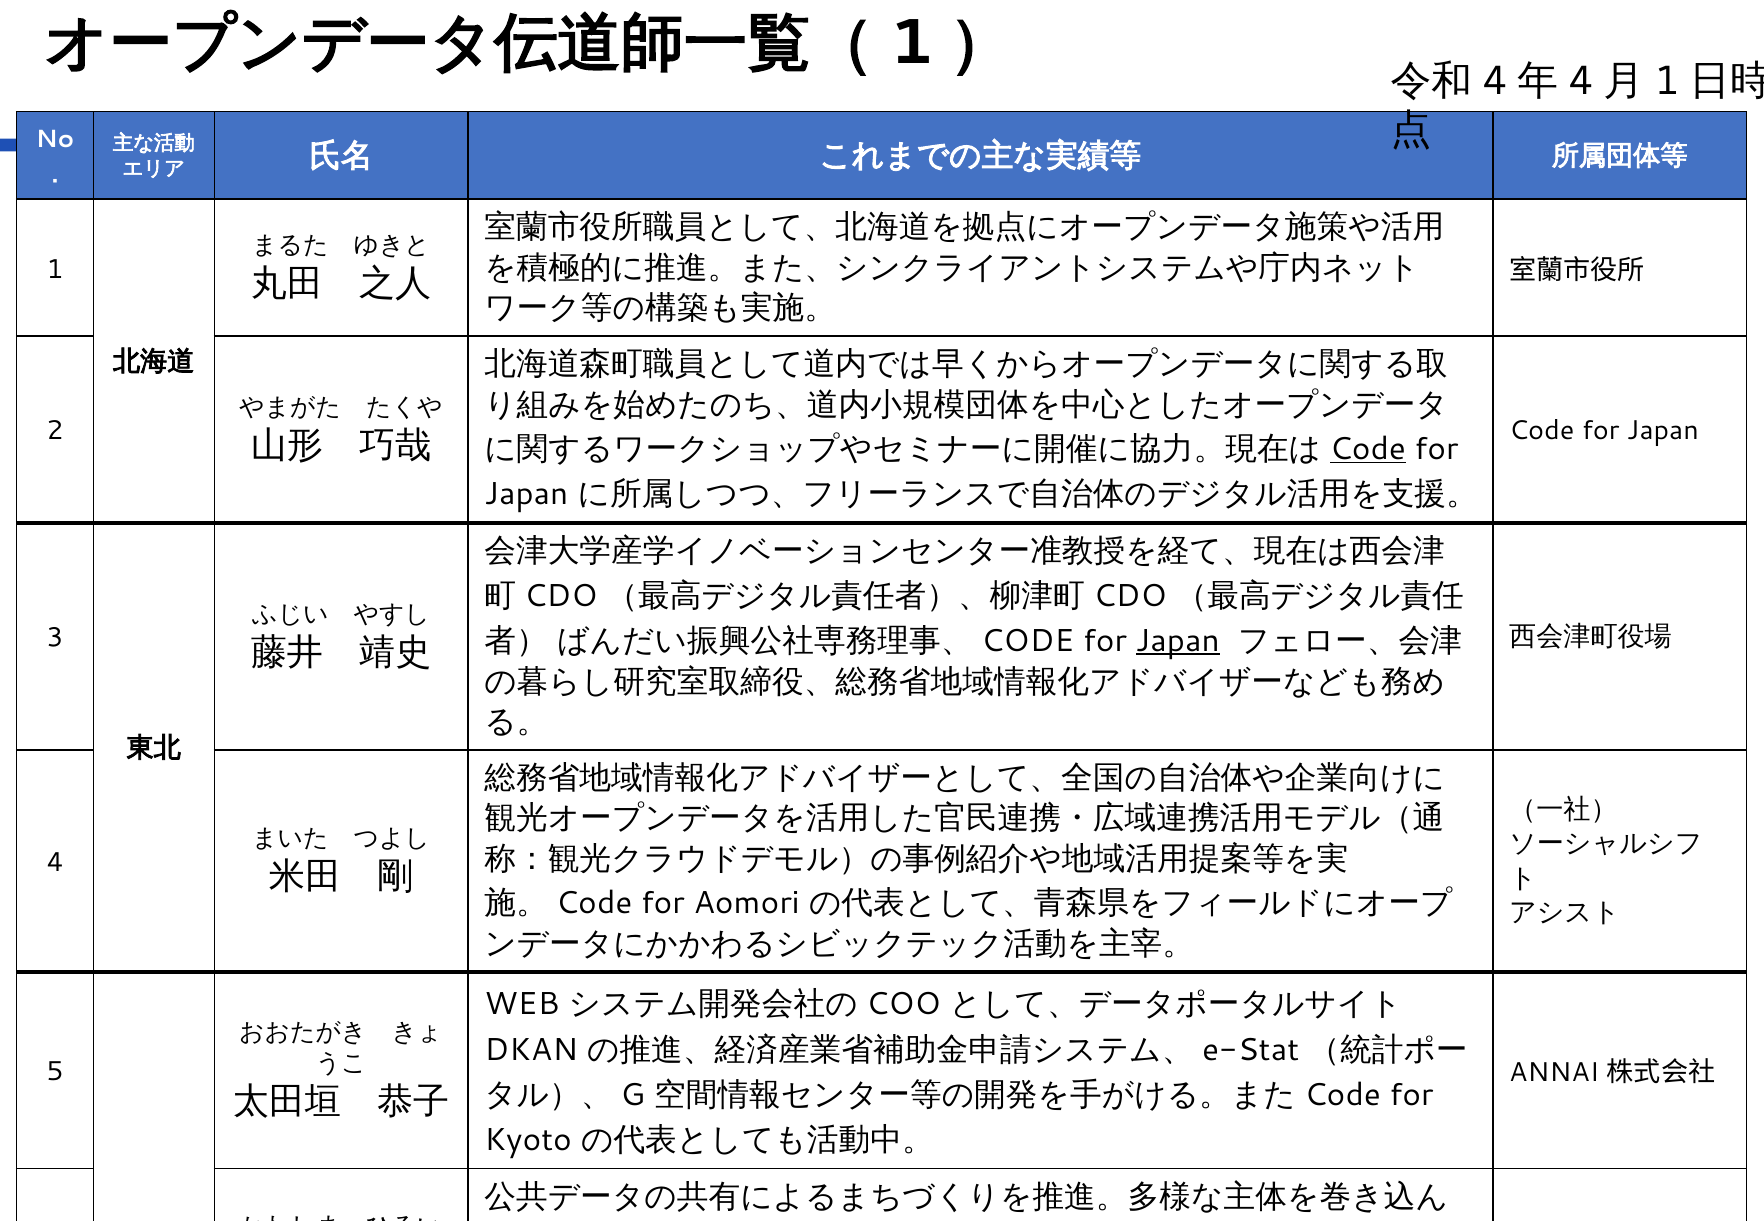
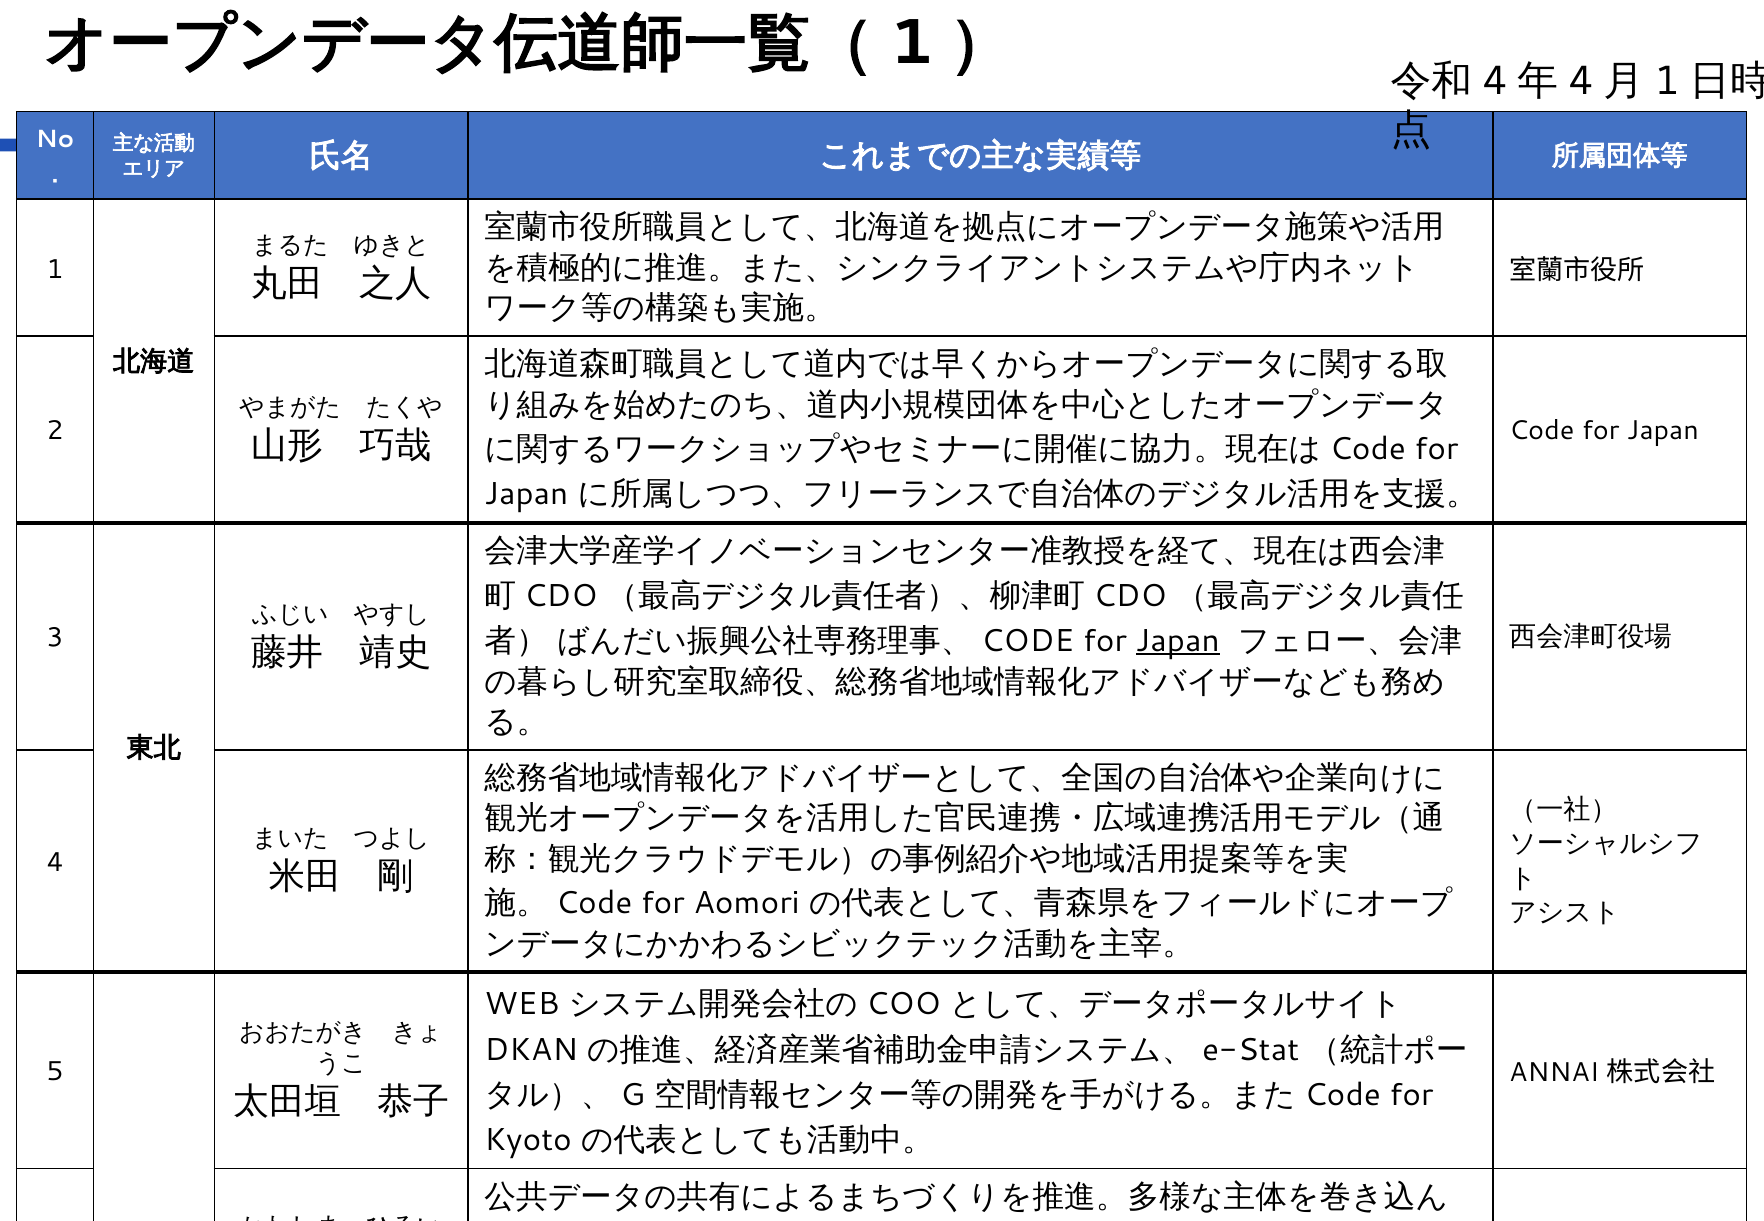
Code at (1368, 449) underline: present -> none
